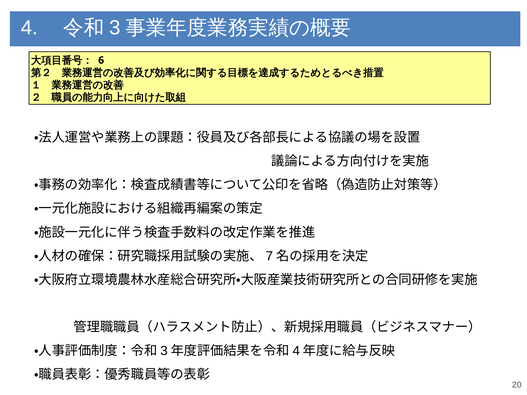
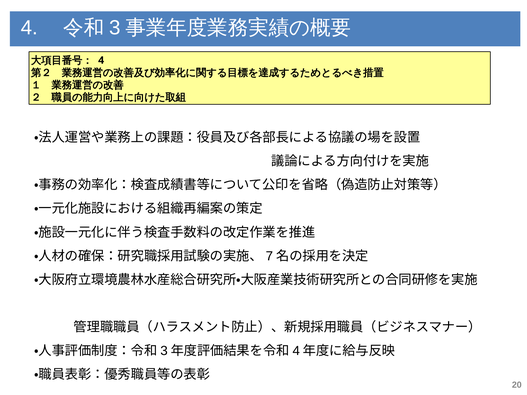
6 at (101, 60): 6 -> 4
